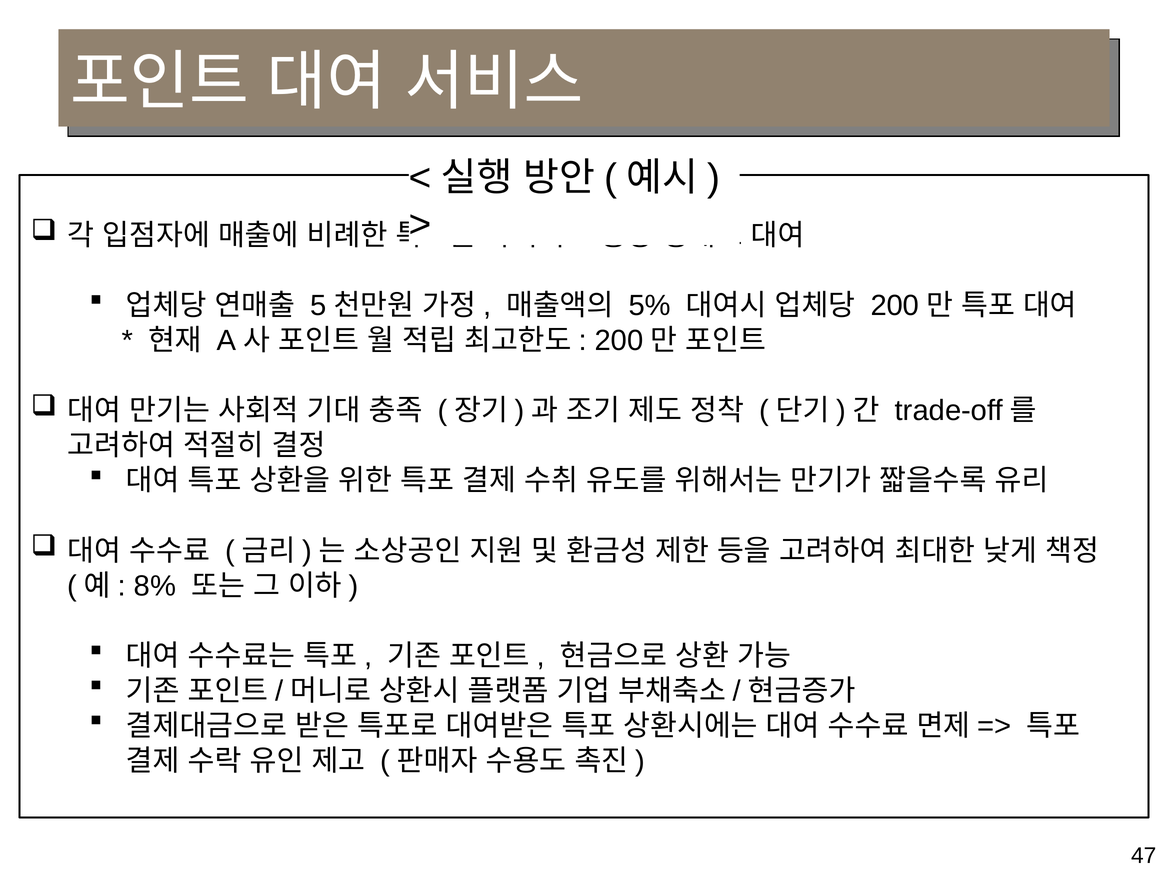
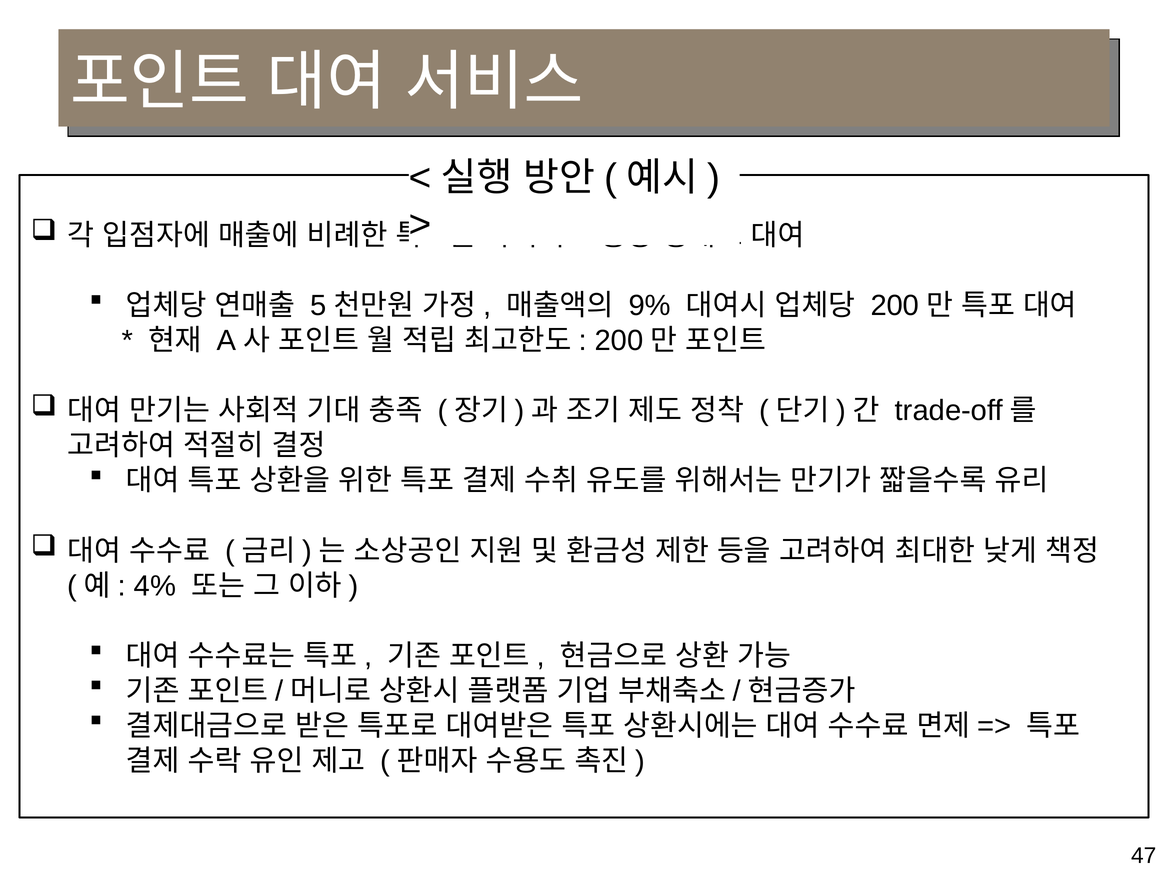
5%: 5% -> 9%
8%: 8% -> 4%
